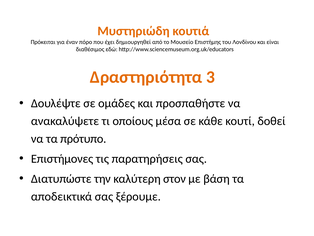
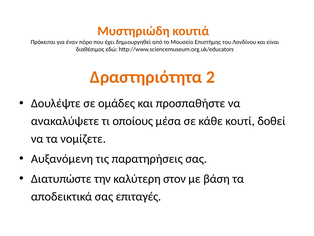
3: 3 -> 2
πρότυπο: πρότυπο -> νομίζετε
Επιστήμονες: Επιστήμονες -> Αυξανόμενη
ξέρουμε: ξέρουμε -> επιταγές
